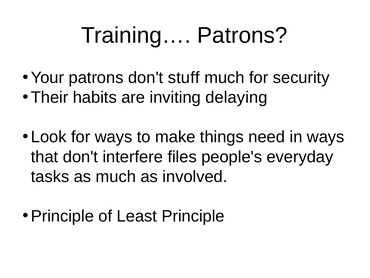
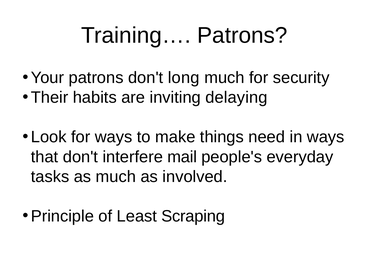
stuff: stuff -> long
files: files -> mail
Least Principle: Principle -> Scraping
